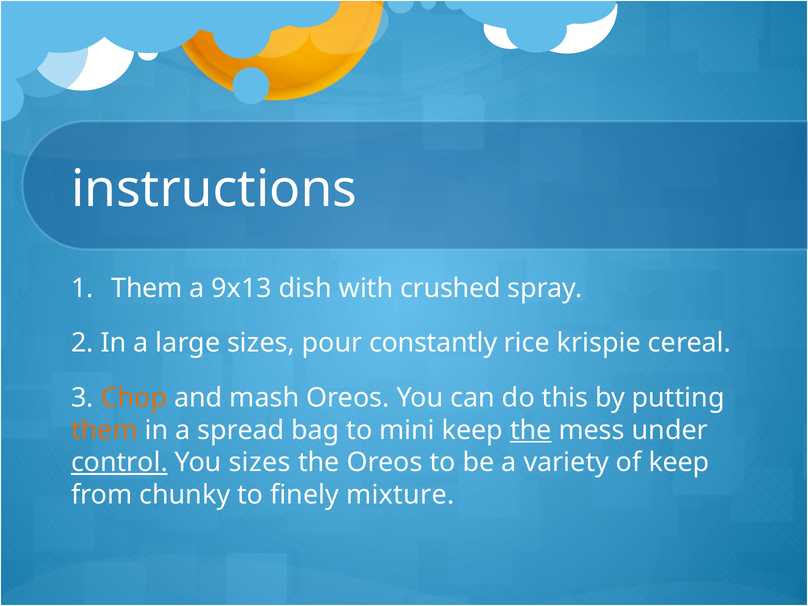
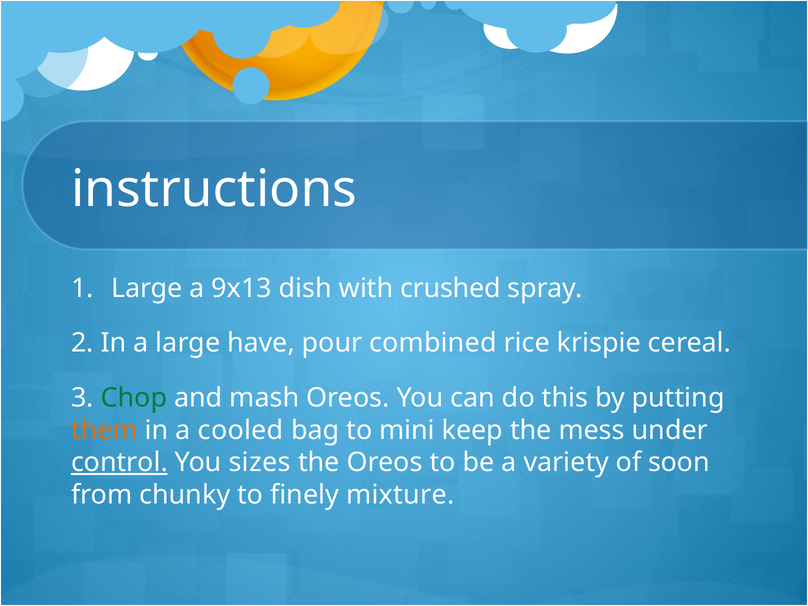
Them at (147, 288): Them -> Large
large sizes: sizes -> have
constantly: constantly -> combined
Chop colour: orange -> green
spread: spread -> cooled
the at (531, 430) underline: present -> none
of keep: keep -> soon
